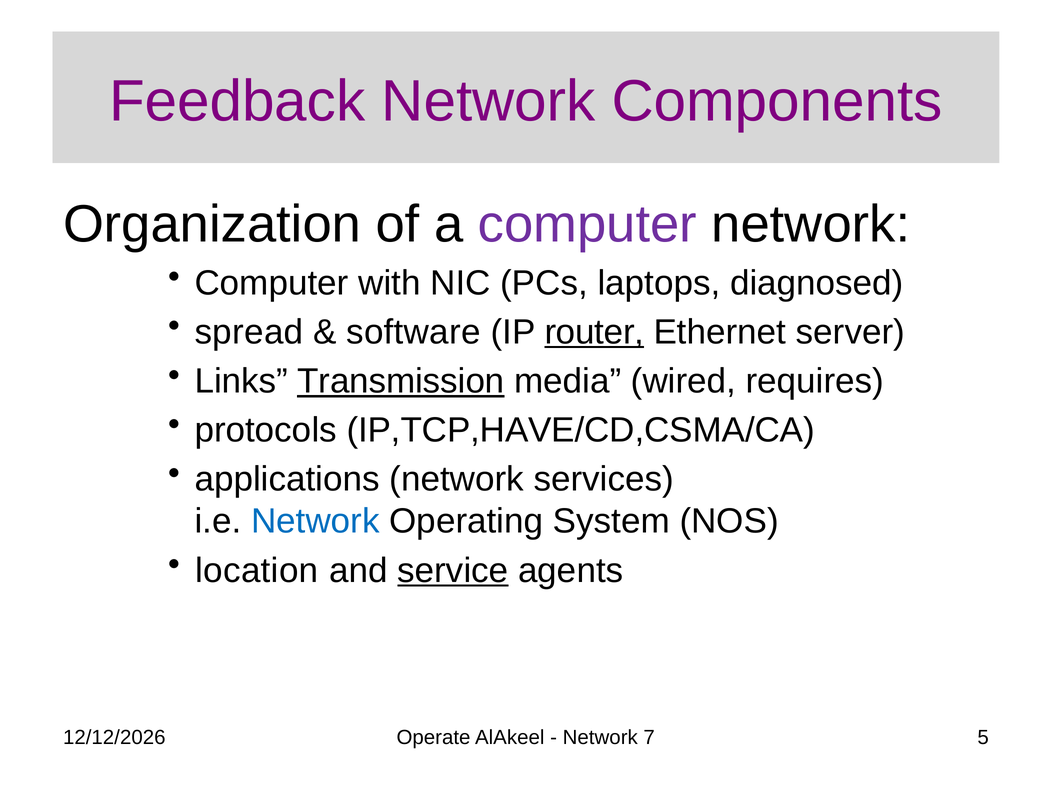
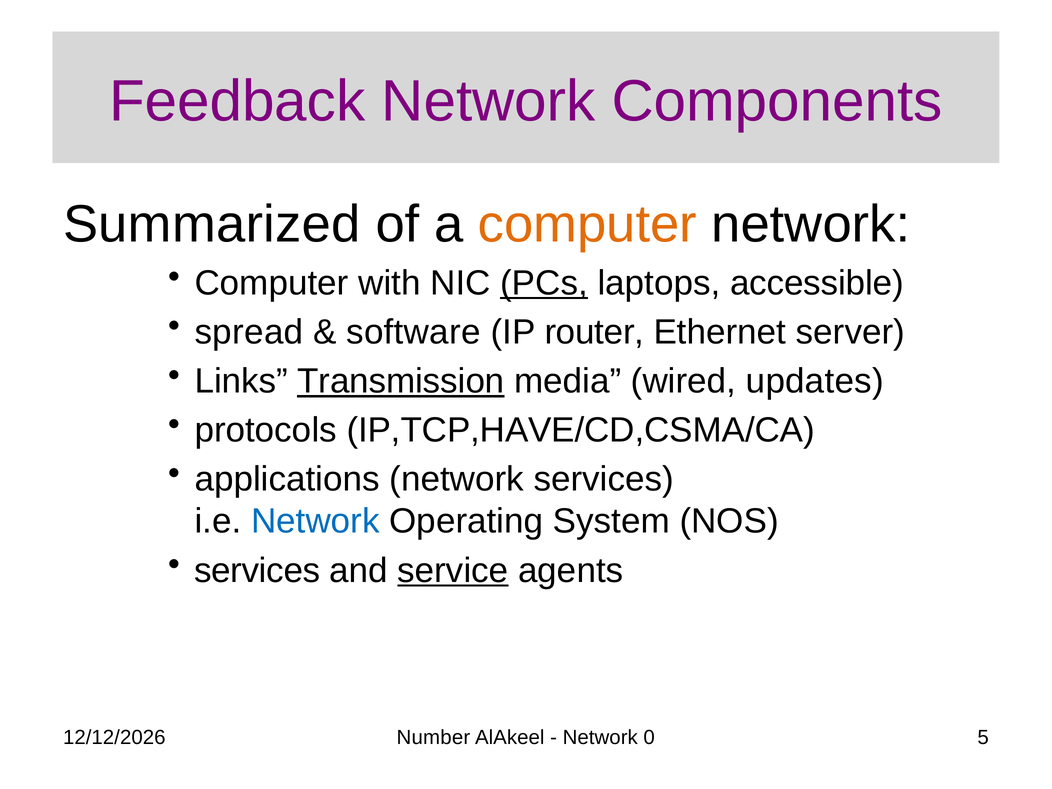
Organization: Organization -> Summarized
computer at (587, 225) colour: purple -> orange
PCs underline: none -> present
diagnosed: diagnosed -> accessible
router underline: present -> none
requires: requires -> updates
location at (257, 570): location -> services
Operate: Operate -> Number
7: 7 -> 0
